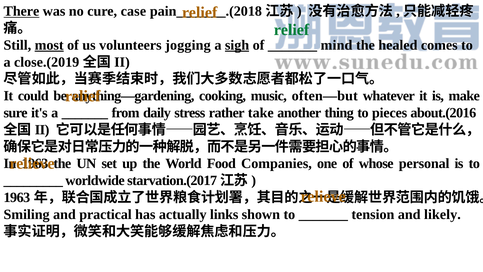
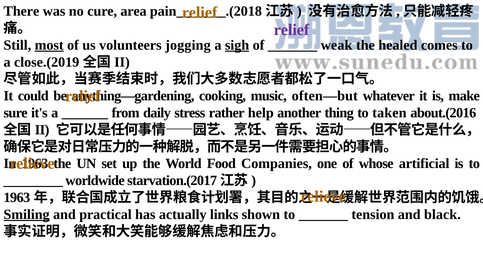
There underline: present -> none
case: case -> area
relief at (292, 30) colour: green -> purple
mind: mind -> weak
take: take -> help
pieces: pieces -> taken
personal: personal -> artificial
Smiling underline: none -> present
likely: likely -> black
